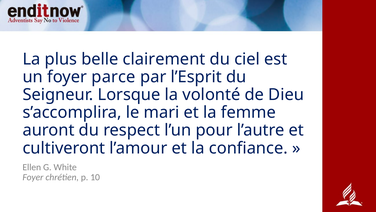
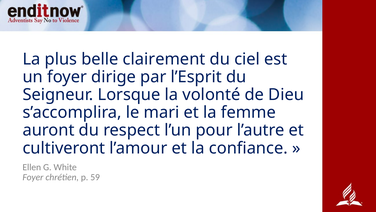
parce: parce -> dirige
10: 10 -> 59
